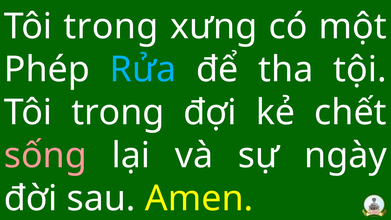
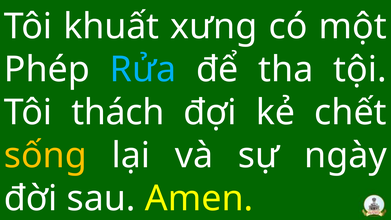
trong at (111, 26): trong -> khuất
trong at (118, 112): trong -> thách
sống colour: pink -> yellow
